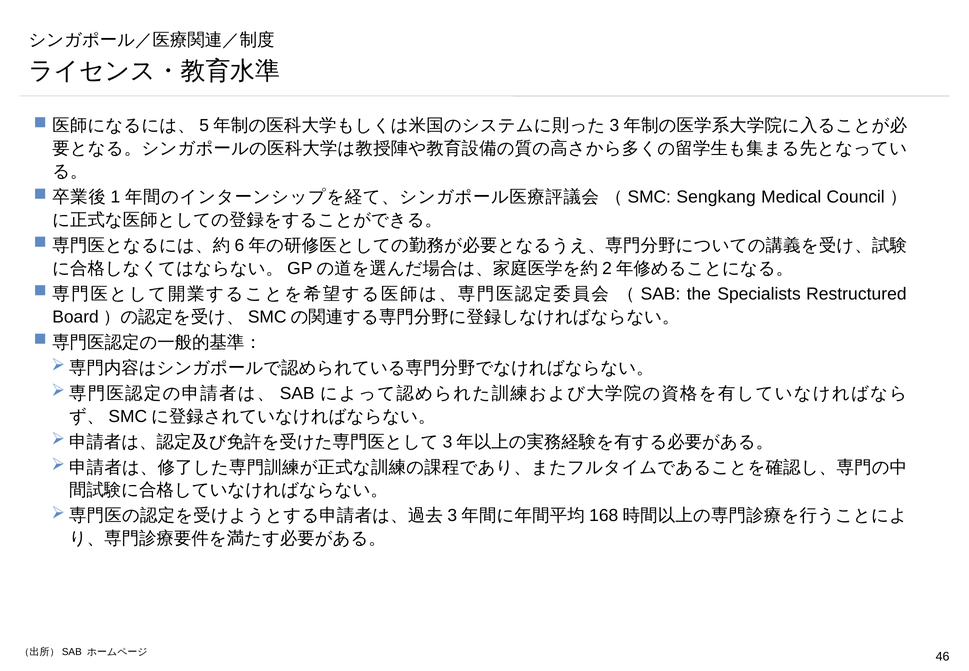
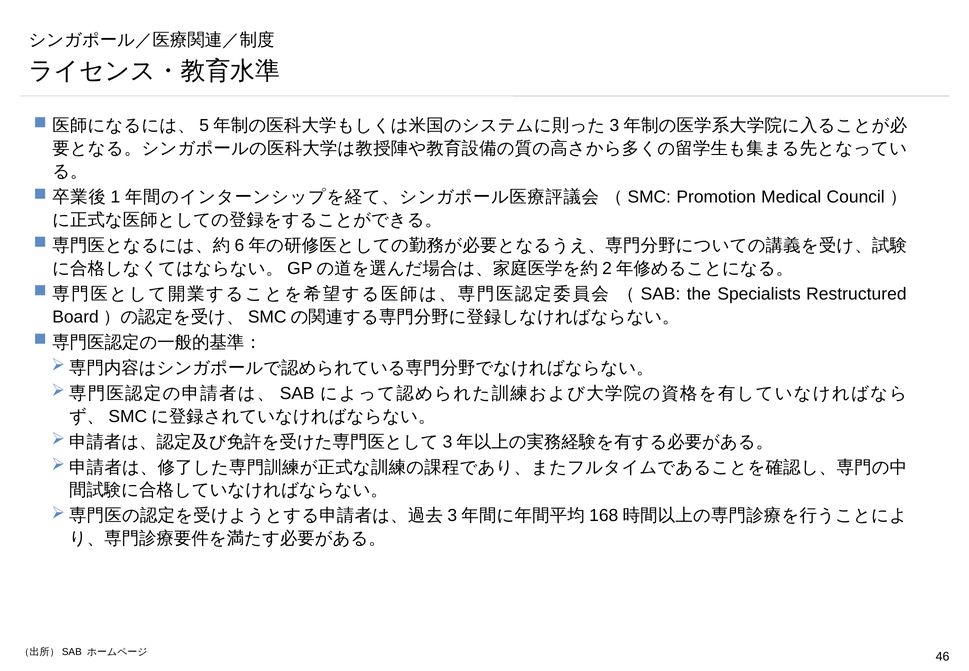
Sengkang: Sengkang -> Promotion
